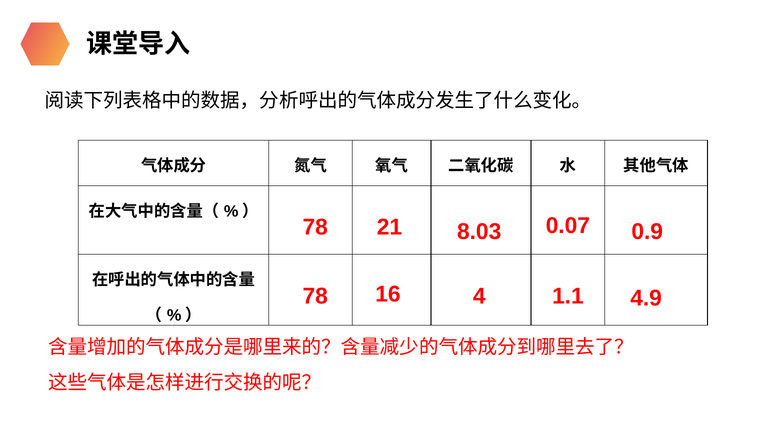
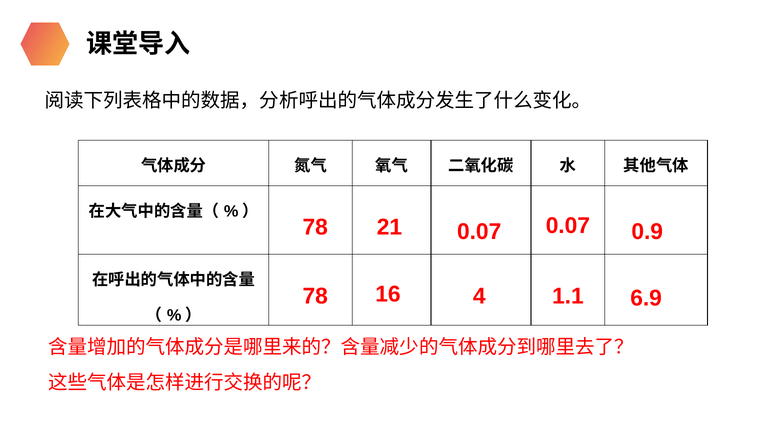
21 8.03: 8.03 -> 0.07
4.9: 4.9 -> 6.9
